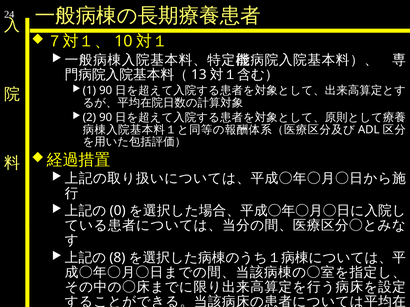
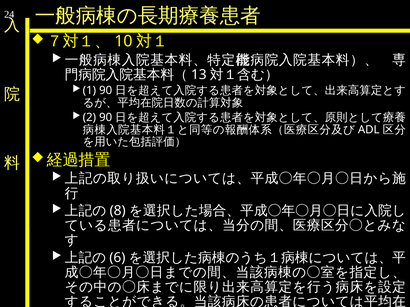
0: 0 -> 8
8: 8 -> 6
